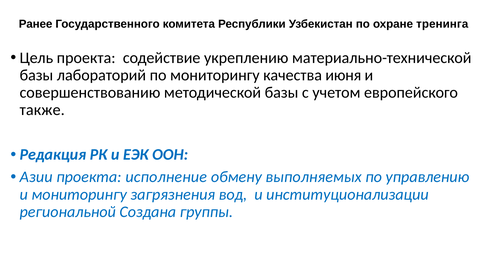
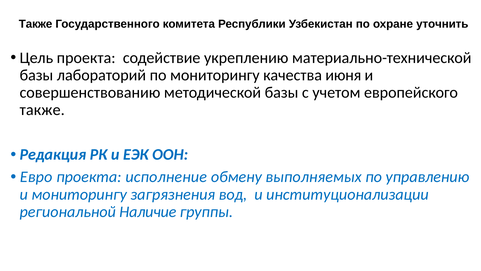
Ранее at (36, 24): Ранее -> Также
тренинга: тренинга -> уточнить
Азии: Азии -> Евро
Создана: Создана -> Наличие
